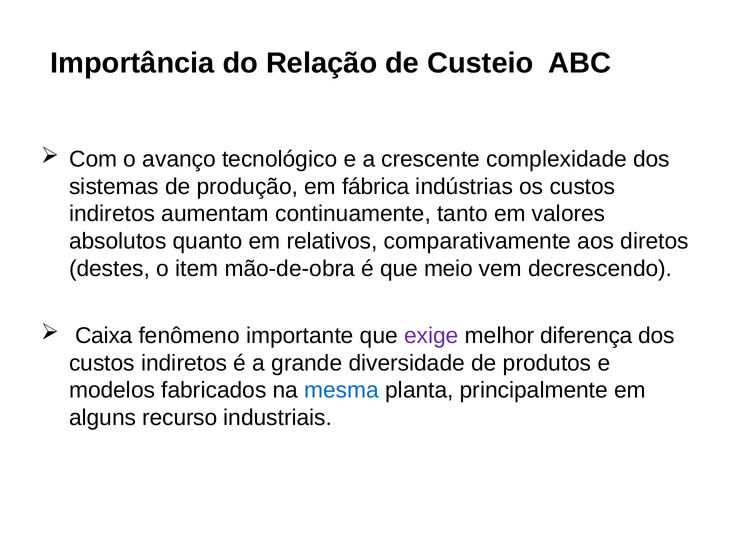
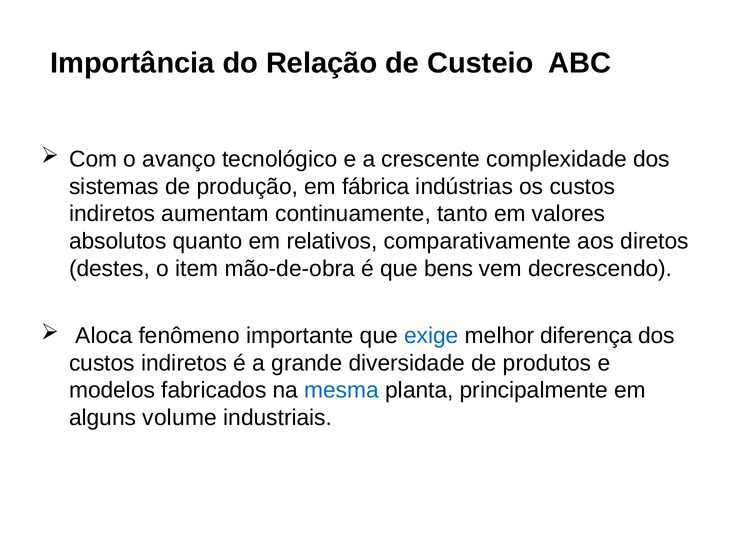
meio: meio -> bens
Caixa: Caixa -> Aloca
exige colour: purple -> blue
recurso: recurso -> volume
